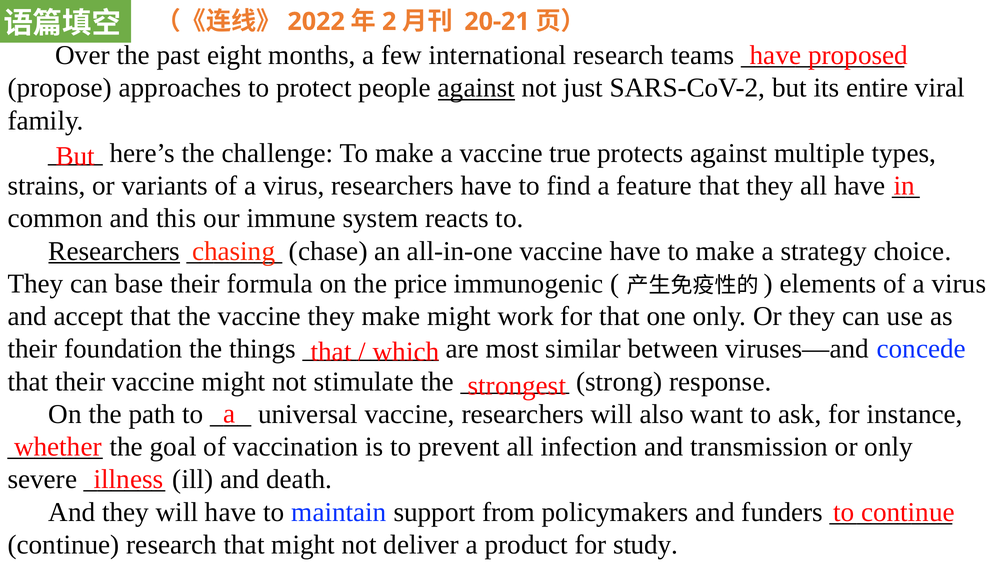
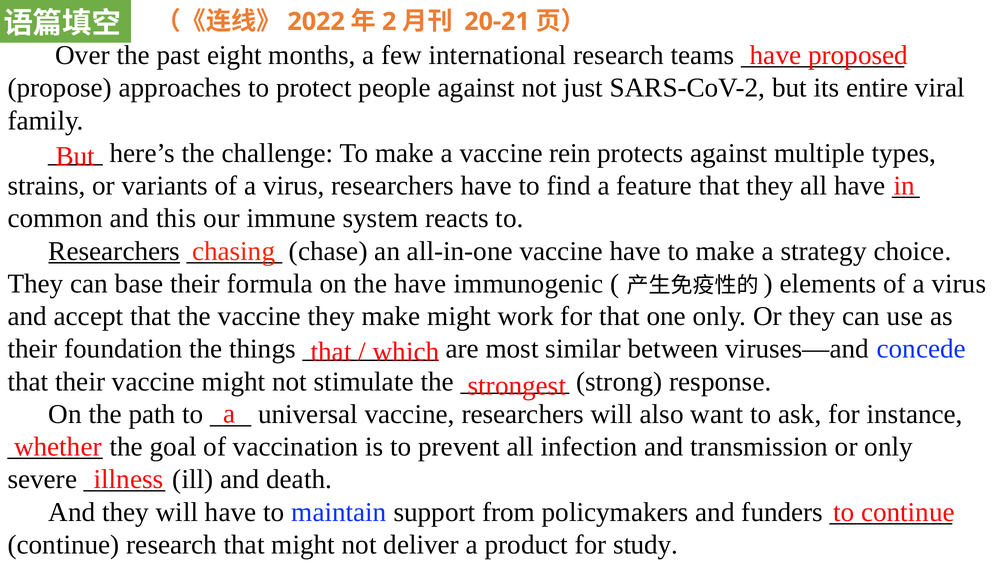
against at (476, 88) underline: present -> none
true: true -> rein
the price: price -> have
